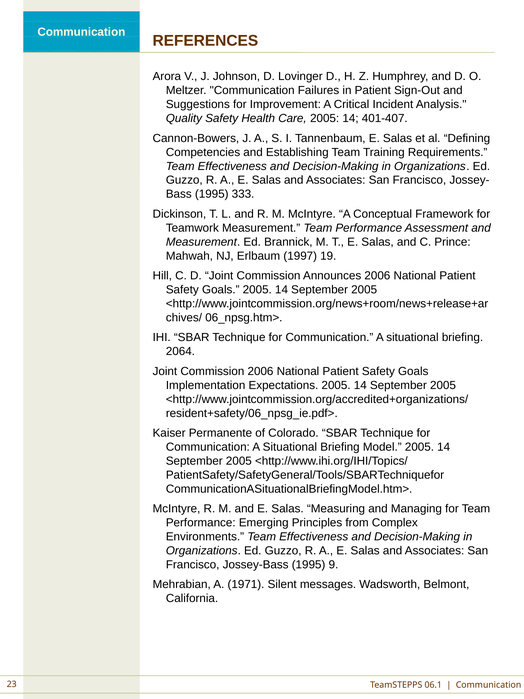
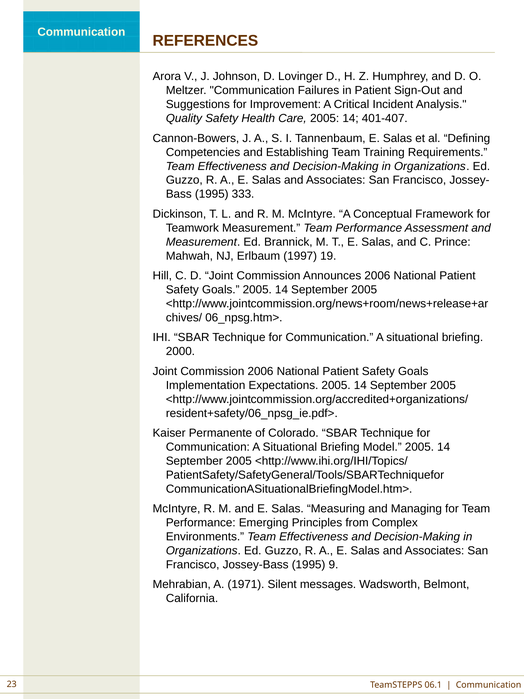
2064: 2064 -> 2000
